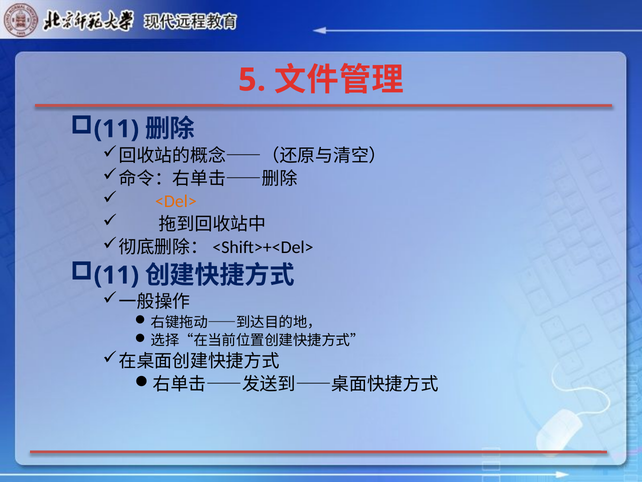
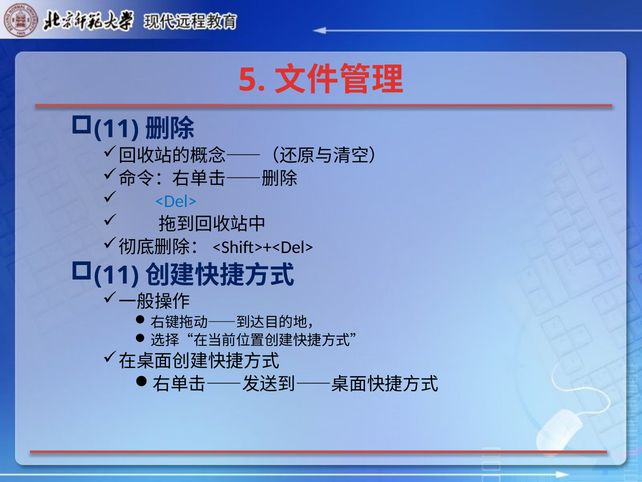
<Del> colour: orange -> blue
